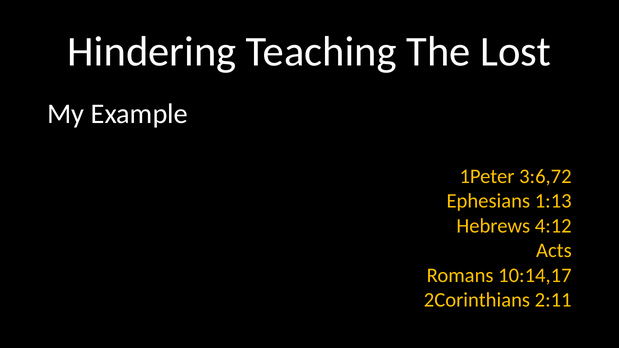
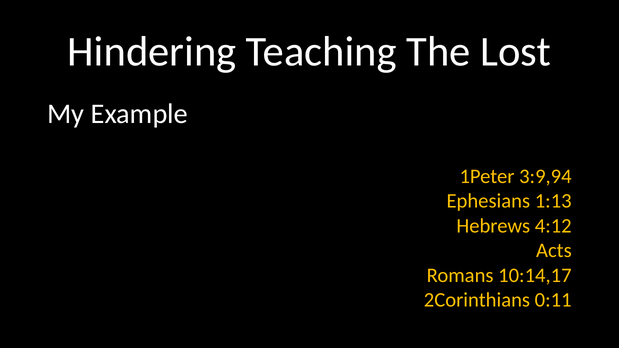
3:6,72: 3:6,72 -> 3:9,94
2:11: 2:11 -> 0:11
